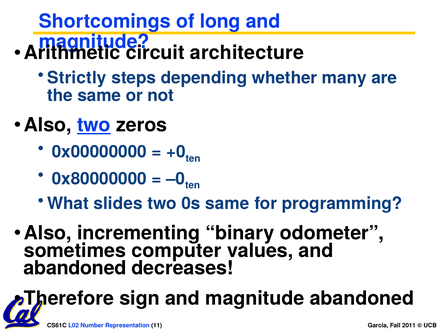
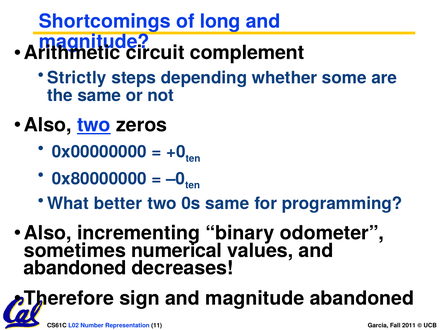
architecture: architecture -> complement
many: many -> some
slides: slides -> better
computer: computer -> numerical
